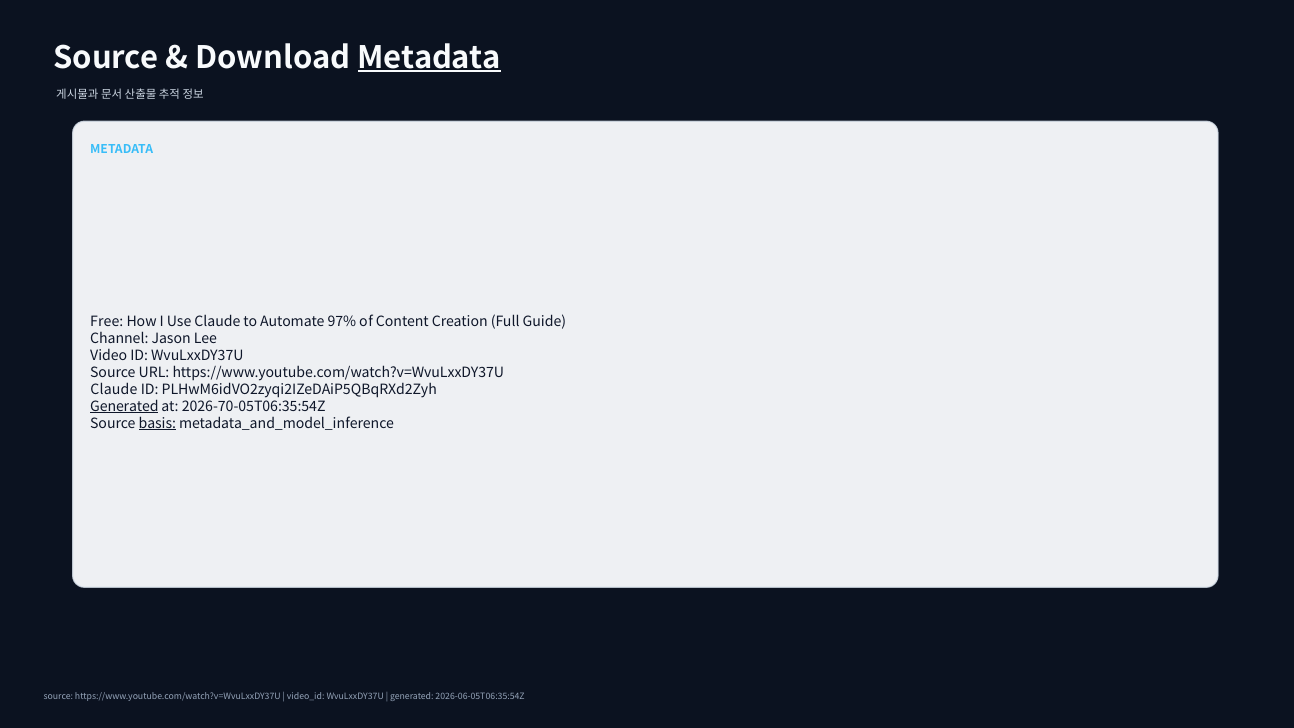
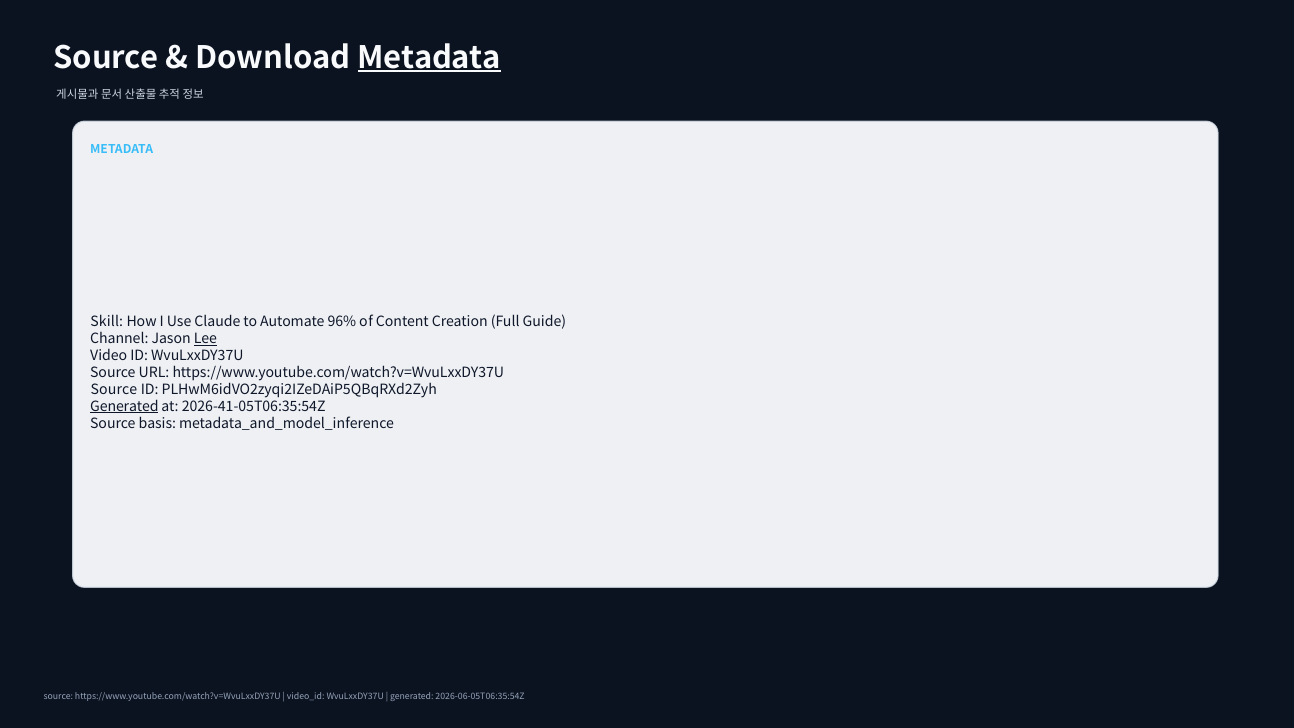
Free: Free -> Skill
97%: 97% -> 96%
Lee underline: none -> present
Claude at (114, 389): Claude -> Source
2026-70-05T06:35:54Z: 2026-70-05T06:35:54Z -> 2026-41-05T06:35:54Z
basis underline: present -> none
